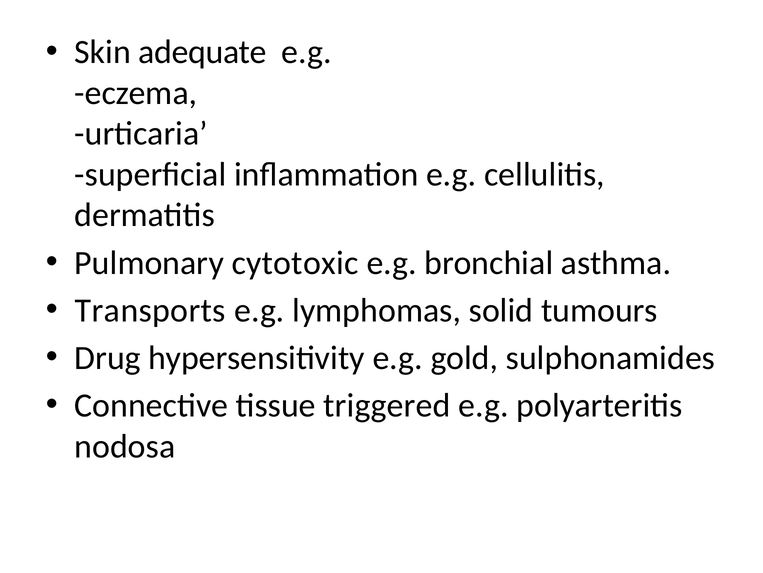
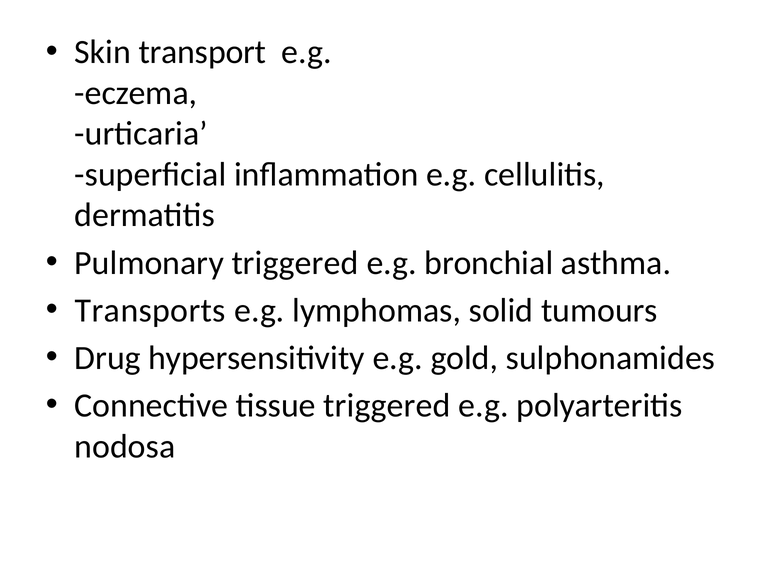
adequate: adequate -> transport
Pulmonary cytotoxic: cytotoxic -> triggered
